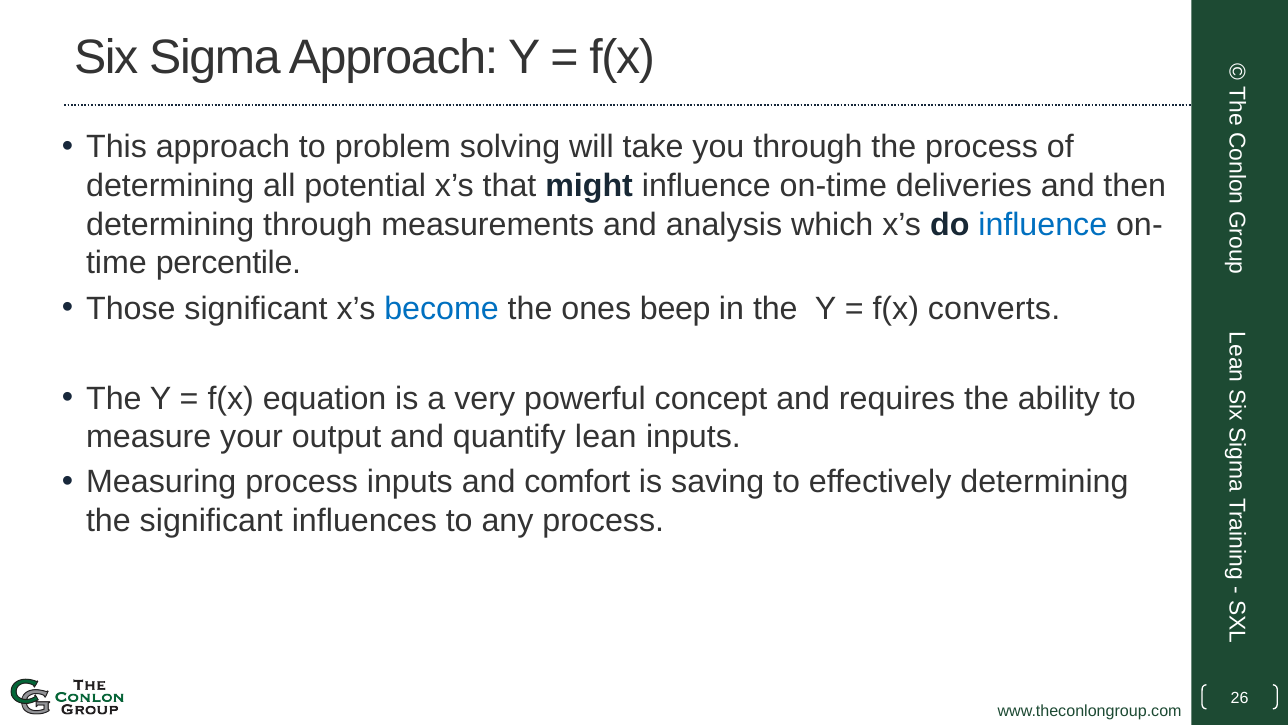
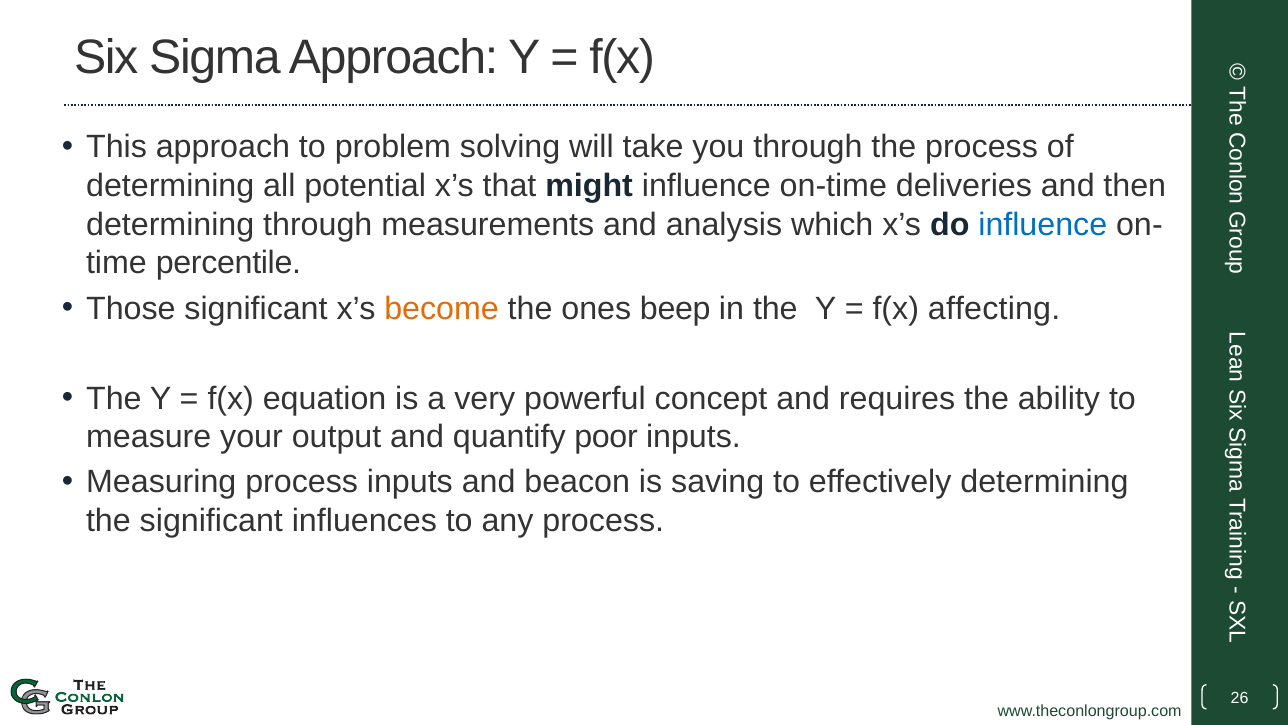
become colour: blue -> orange
converts: converts -> affecting
lean: lean -> poor
comfort: comfort -> beacon
